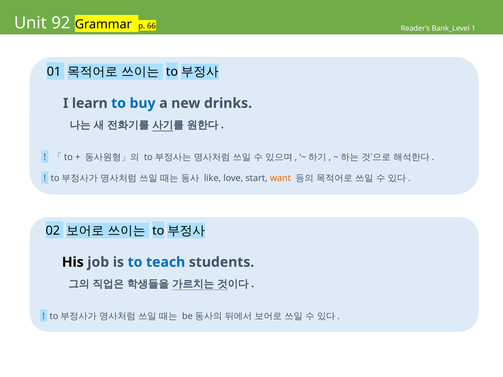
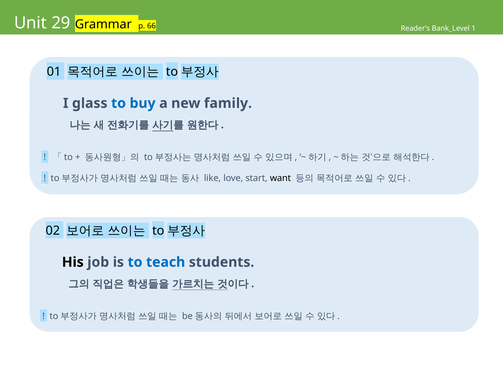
92: 92 -> 29
learn: learn -> glass
drinks: drinks -> family
want colour: orange -> black
